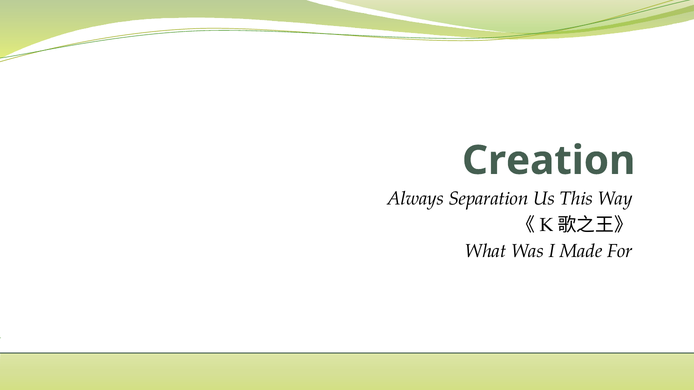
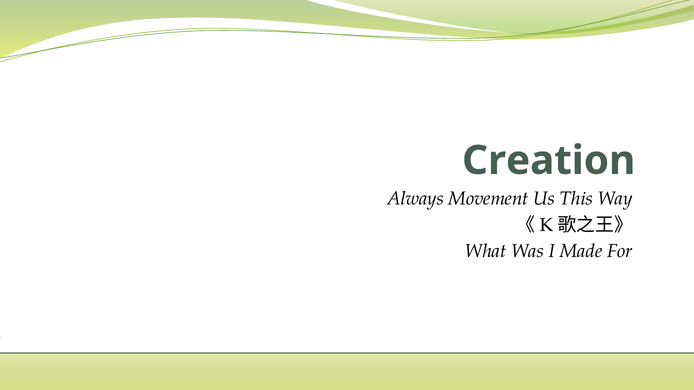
Separation: Separation -> Movement
